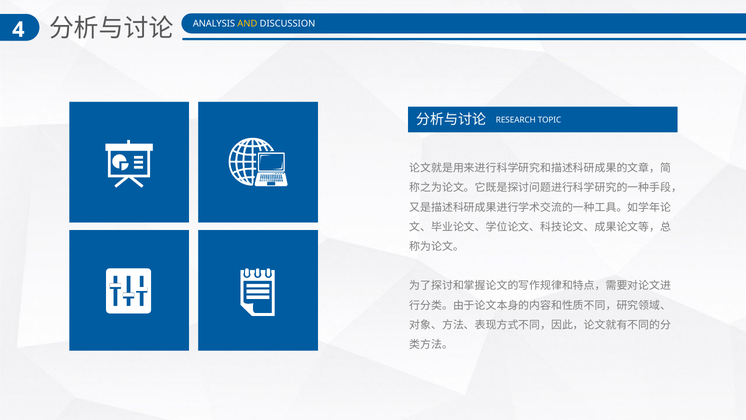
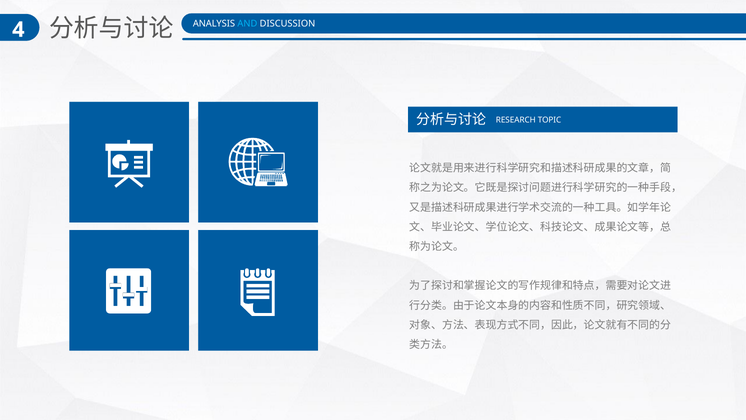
AND colour: yellow -> light blue
